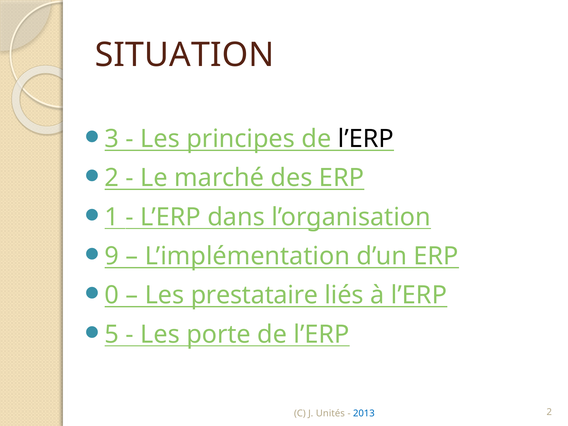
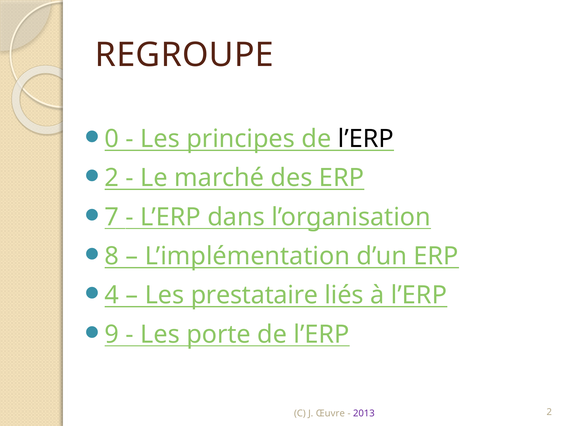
SITUATION: SITUATION -> REGROUPE
3: 3 -> 0
1: 1 -> 7
9: 9 -> 8
0: 0 -> 4
5: 5 -> 9
Unités: Unités -> Œuvre
2013 colour: blue -> purple
